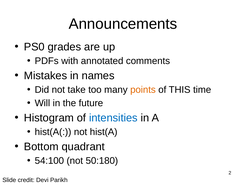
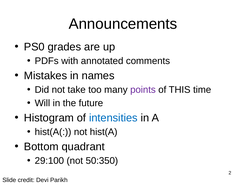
points colour: orange -> purple
54:100: 54:100 -> 29:100
50:180: 50:180 -> 50:350
